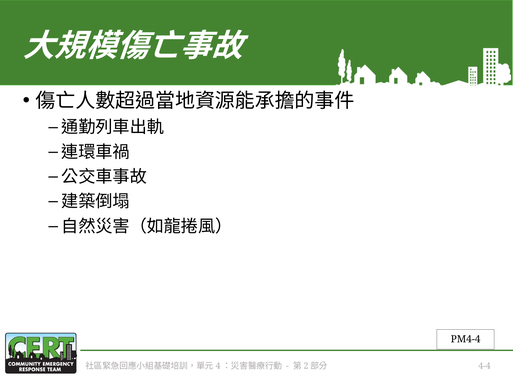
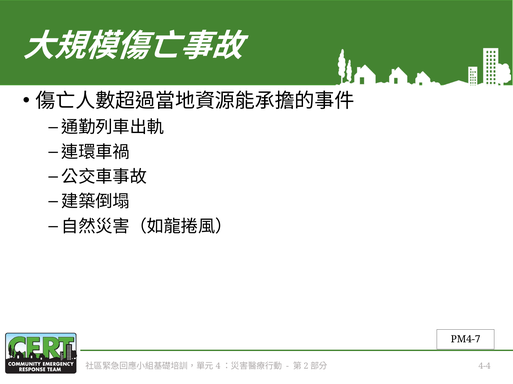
PM4-4: PM4-4 -> PM4-7
